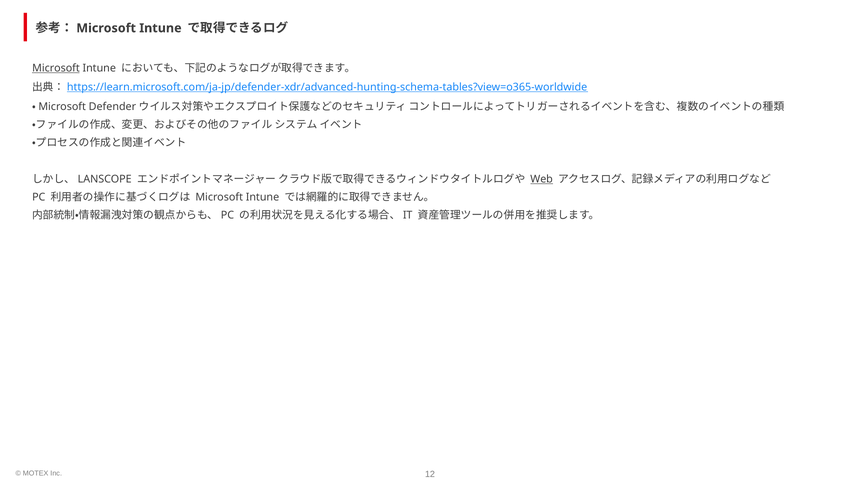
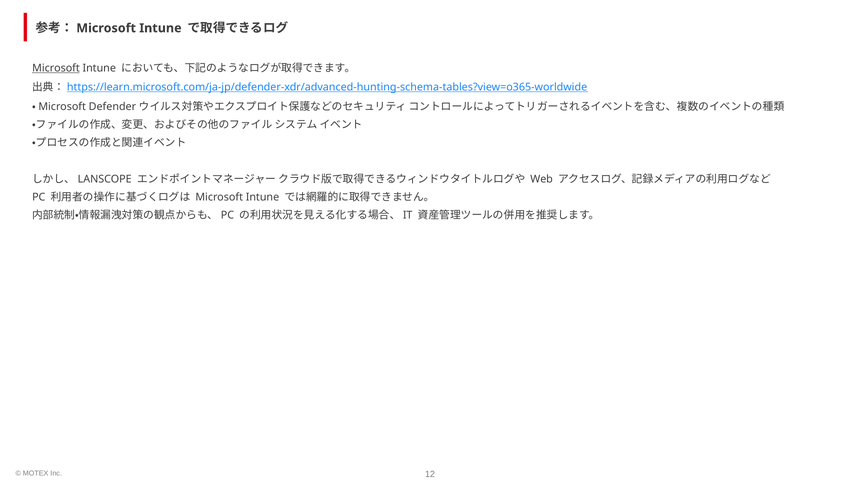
Web underline: present -> none
